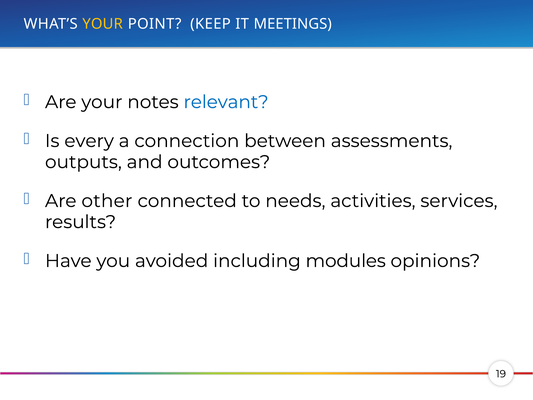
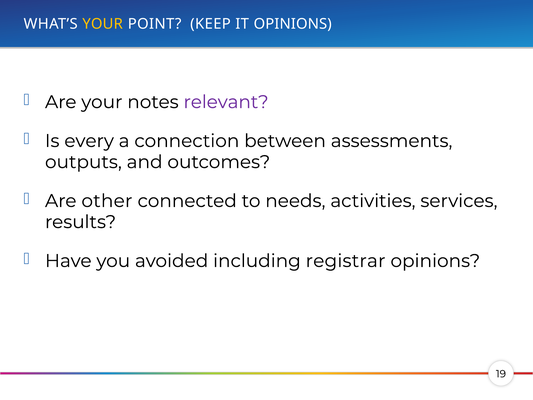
IT MEETINGS: MEETINGS -> OPINIONS
relevant colour: blue -> purple
modules: modules -> registrar
